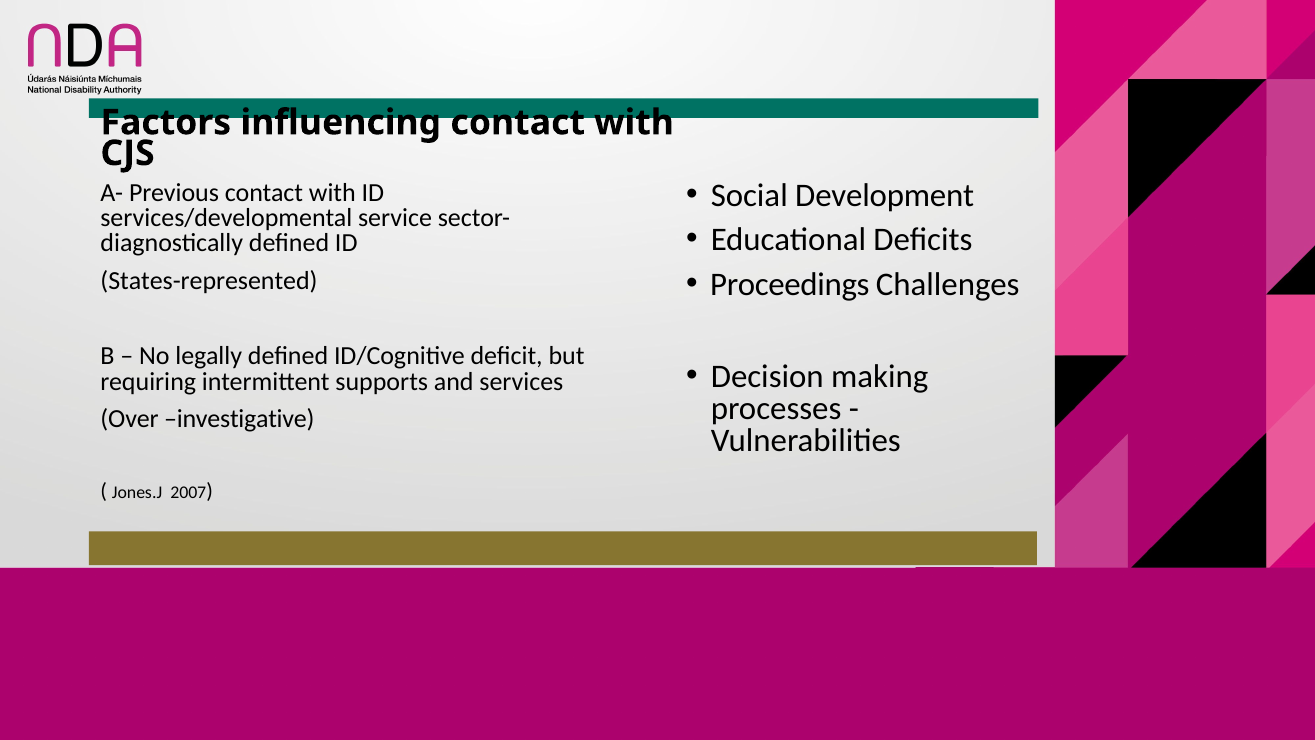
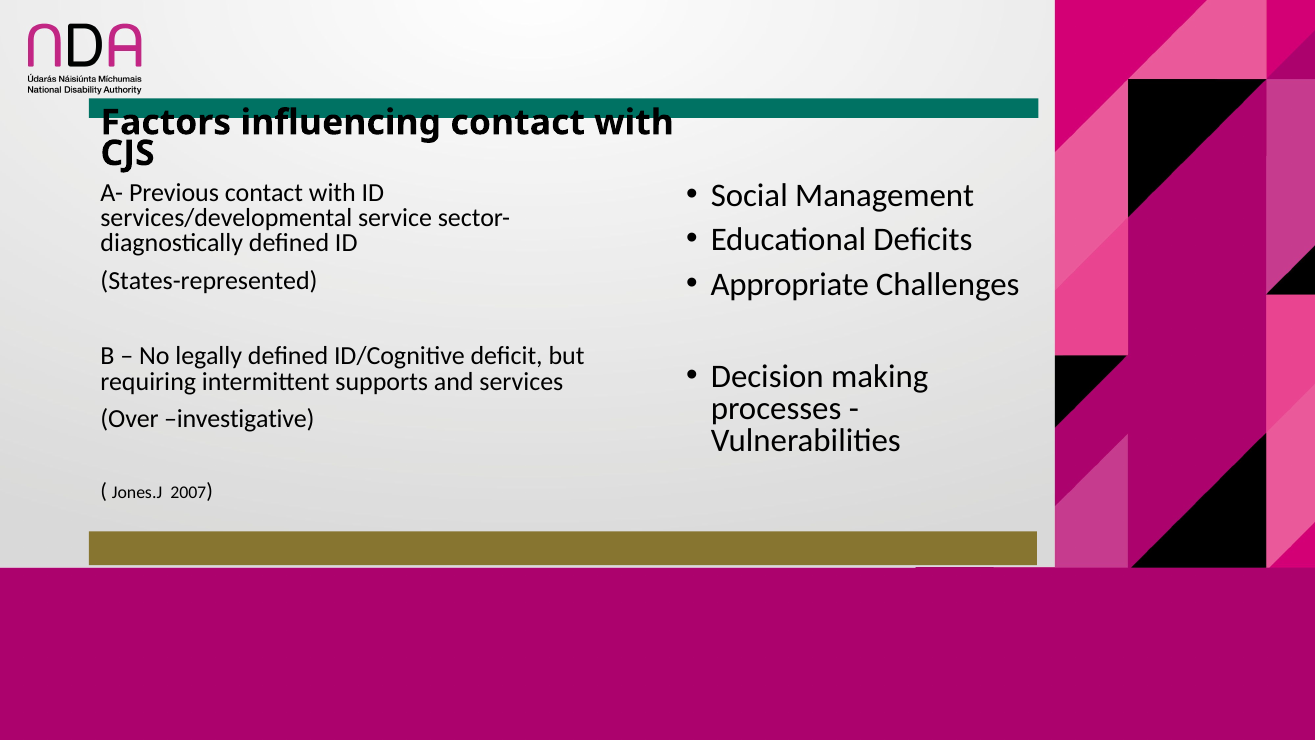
Development: Development -> Management
Proceedings: Proceedings -> Appropriate
